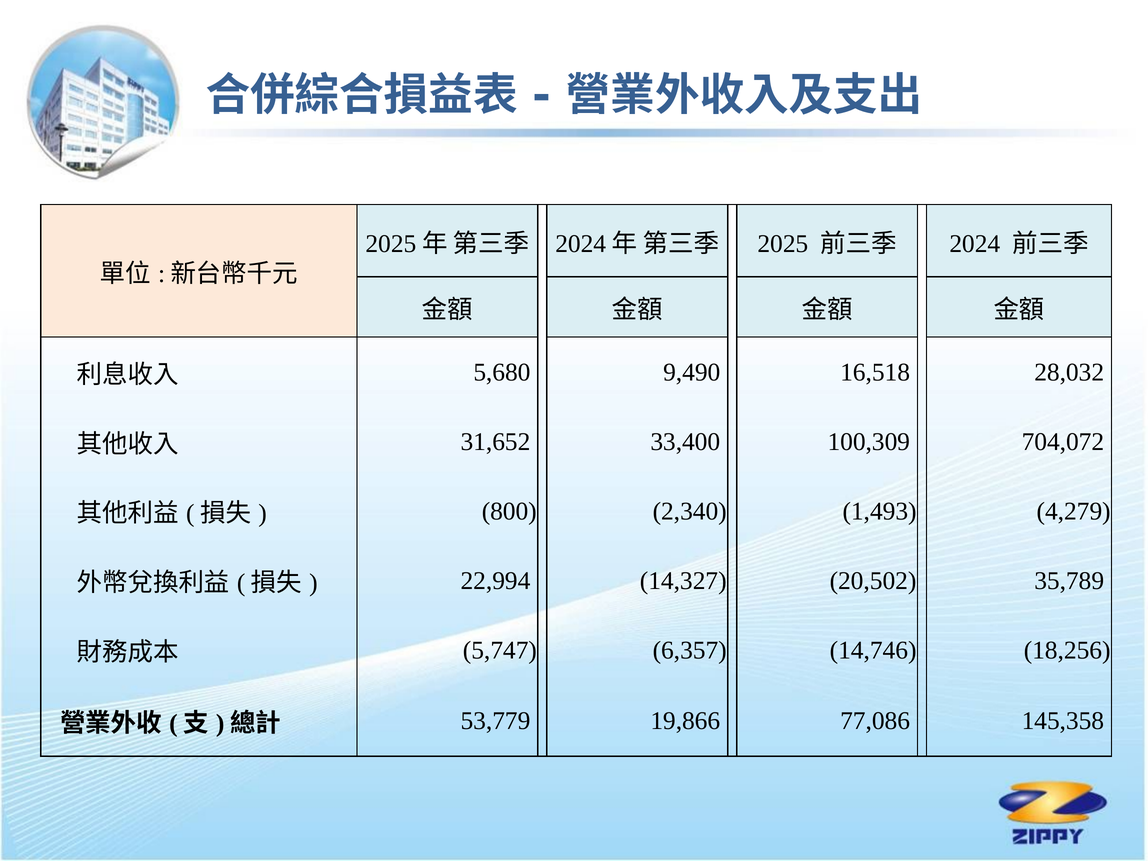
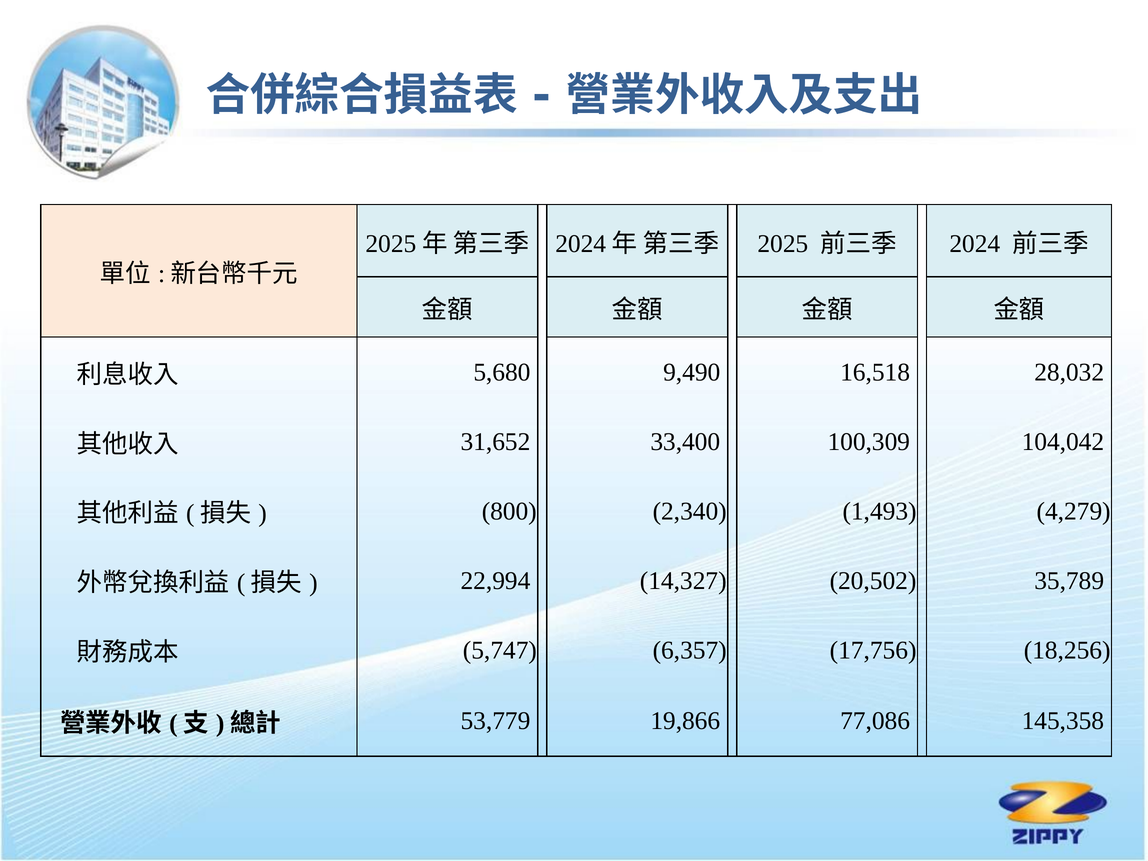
704,072: 704,072 -> 104,042
14,746: 14,746 -> 17,756
